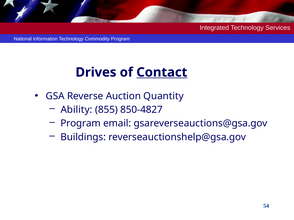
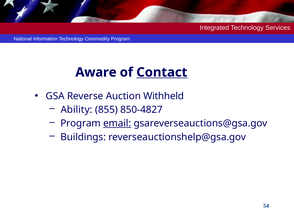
Drives: Drives -> Aware
Quantity: Quantity -> Withheld
email underline: none -> present
